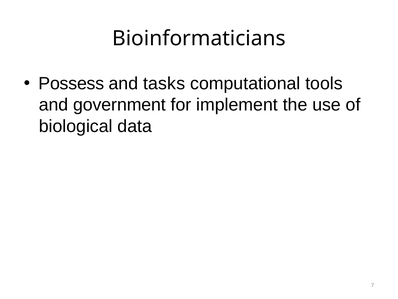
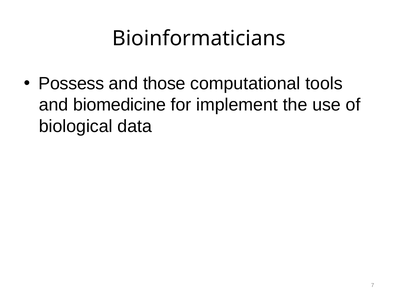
tasks: tasks -> those
government: government -> biomedicine
